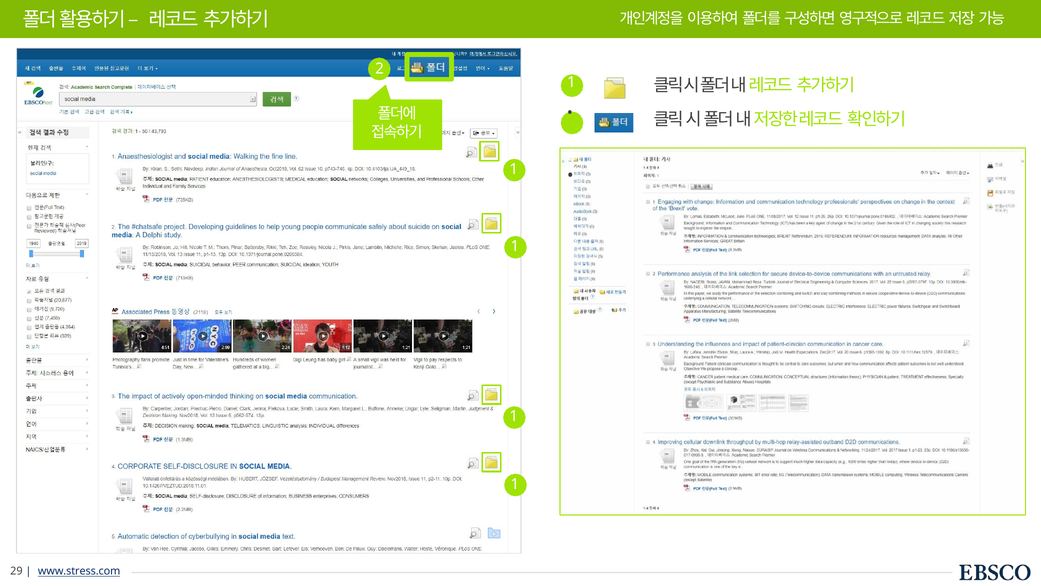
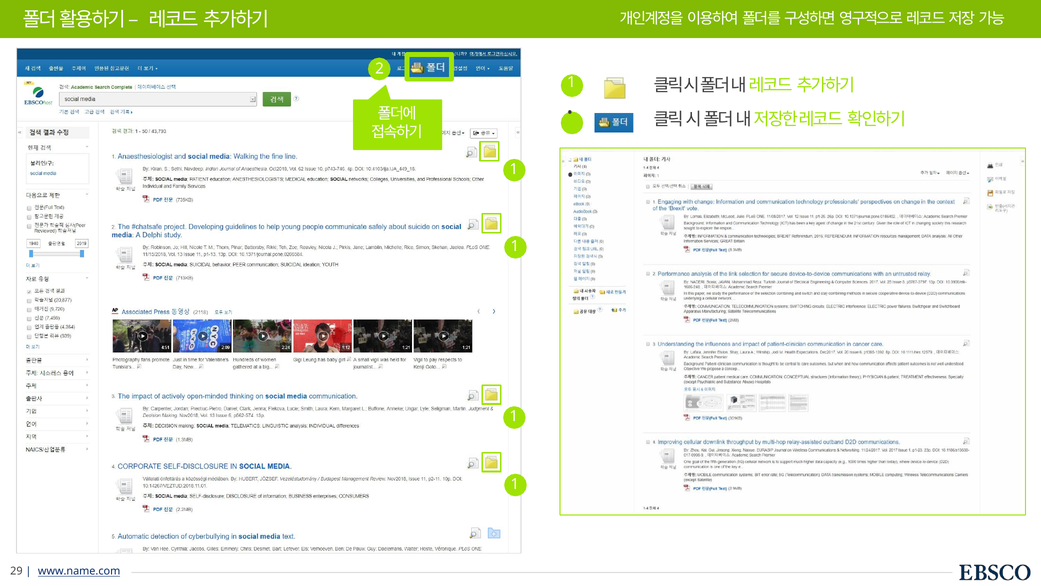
www.stress.com: www.stress.com -> www.name.com
